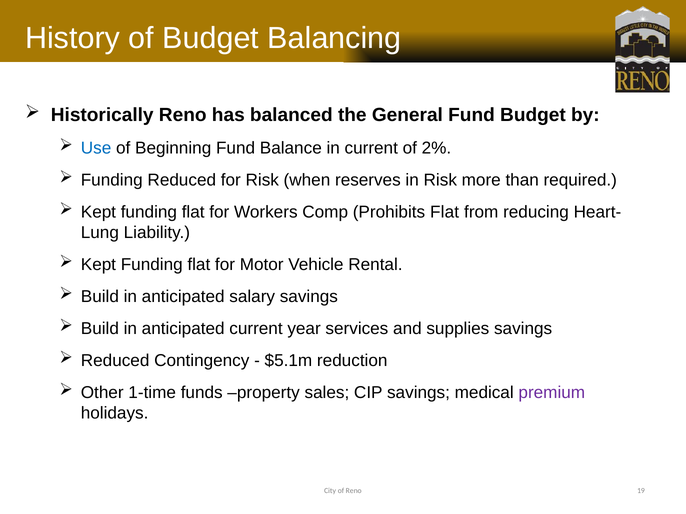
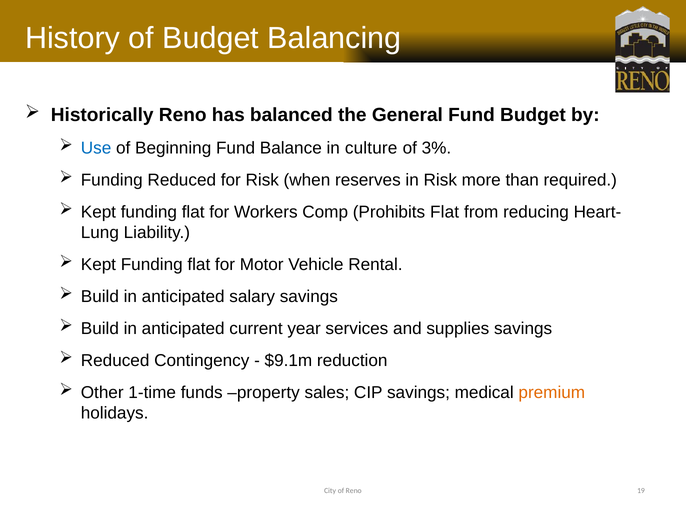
in current: current -> culture
2%: 2% -> 3%
$5.1m: $5.1m -> $9.1m
premium colour: purple -> orange
